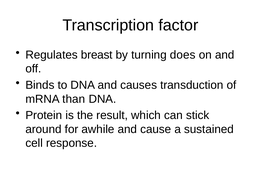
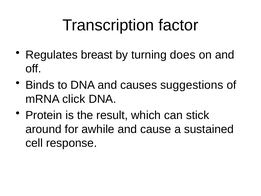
transduction: transduction -> suggestions
than: than -> click
